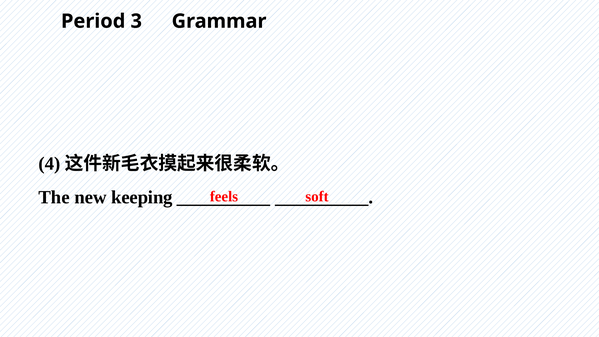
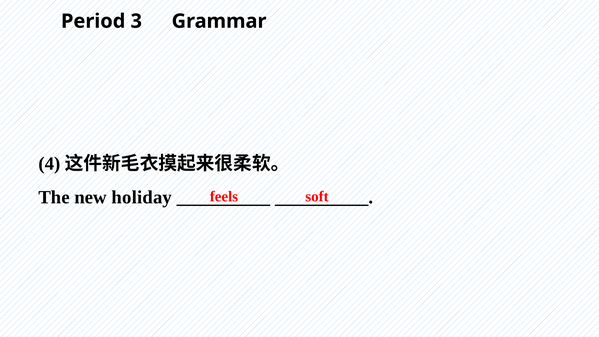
keeping: keeping -> holiday
